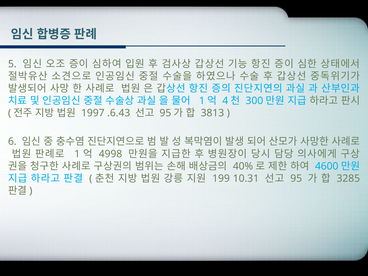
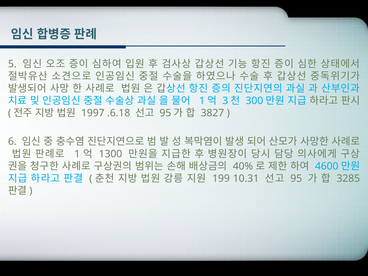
4: 4 -> 3
.6.43: .6.43 -> .6.18
3813: 3813 -> 3827
4998: 4998 -> 1300
